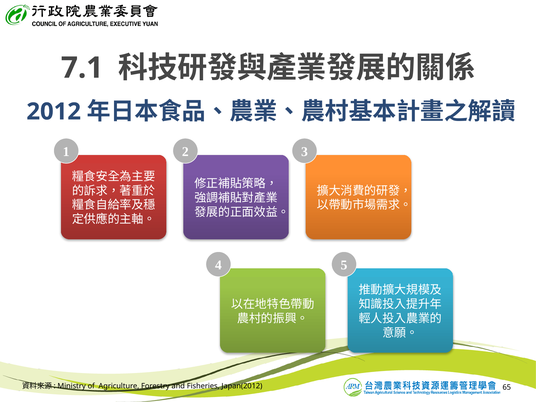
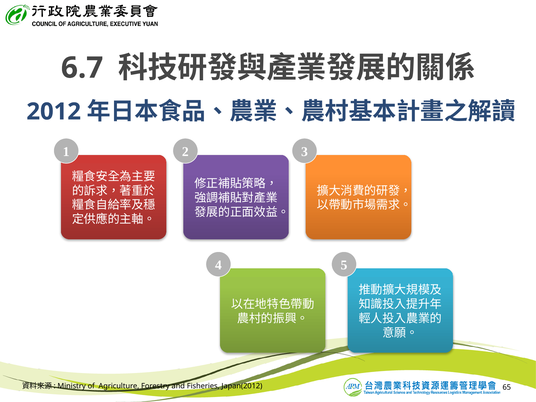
7.1: 7.1 -> 6.7
